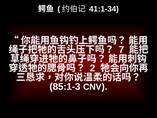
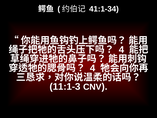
7 at (121, 50): 7 -> 4
2 at (93, 68): 2 -> 4
85:1-3: 85:1-3 -> 11:1-3
